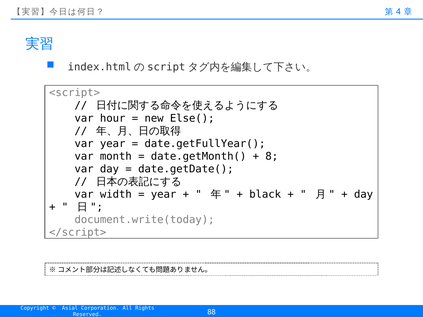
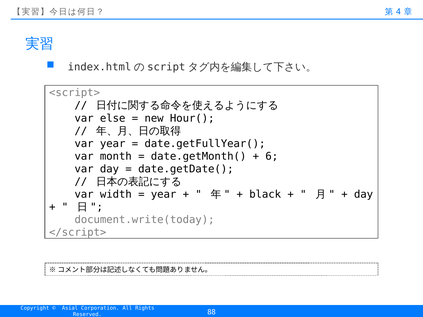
hour: hour -> else
Else(: Else( -> Hour(
8: 8 -> 6
